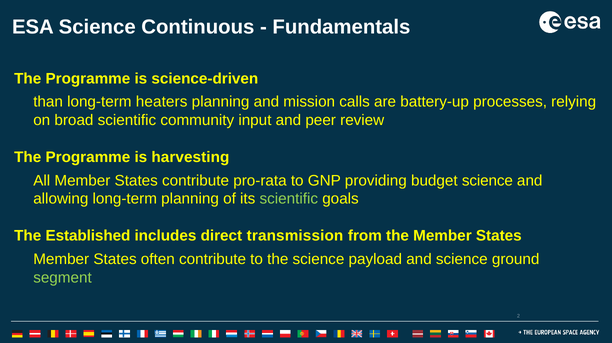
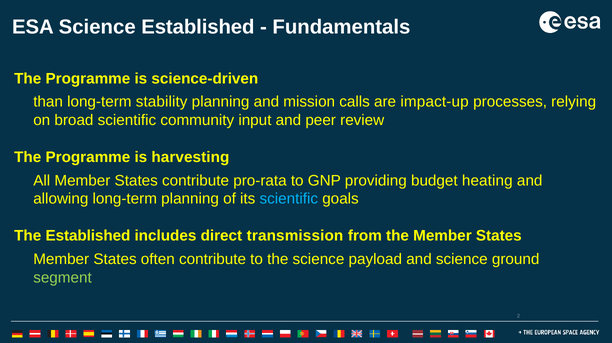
Science Continuous: Continuous -> Established
heaters: heaters -> stability
battery-up: battery-up -> impact-up
budget science: science -> heating
scientific at (289, 199) colour: light green -> light blue
